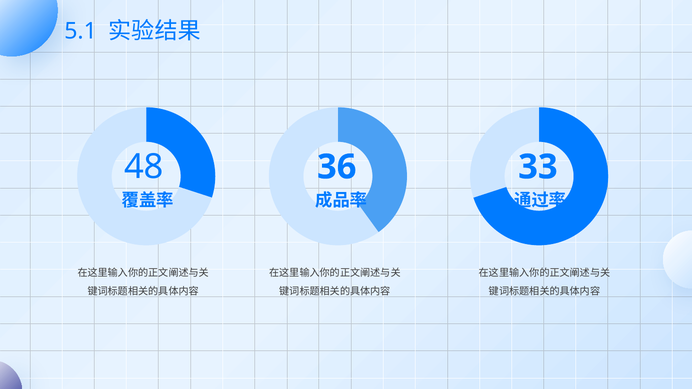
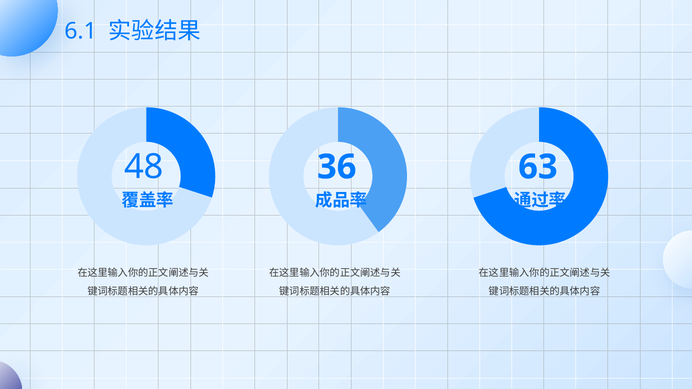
5.1: 5.1 -> 6.1
33: 33 -> 63
